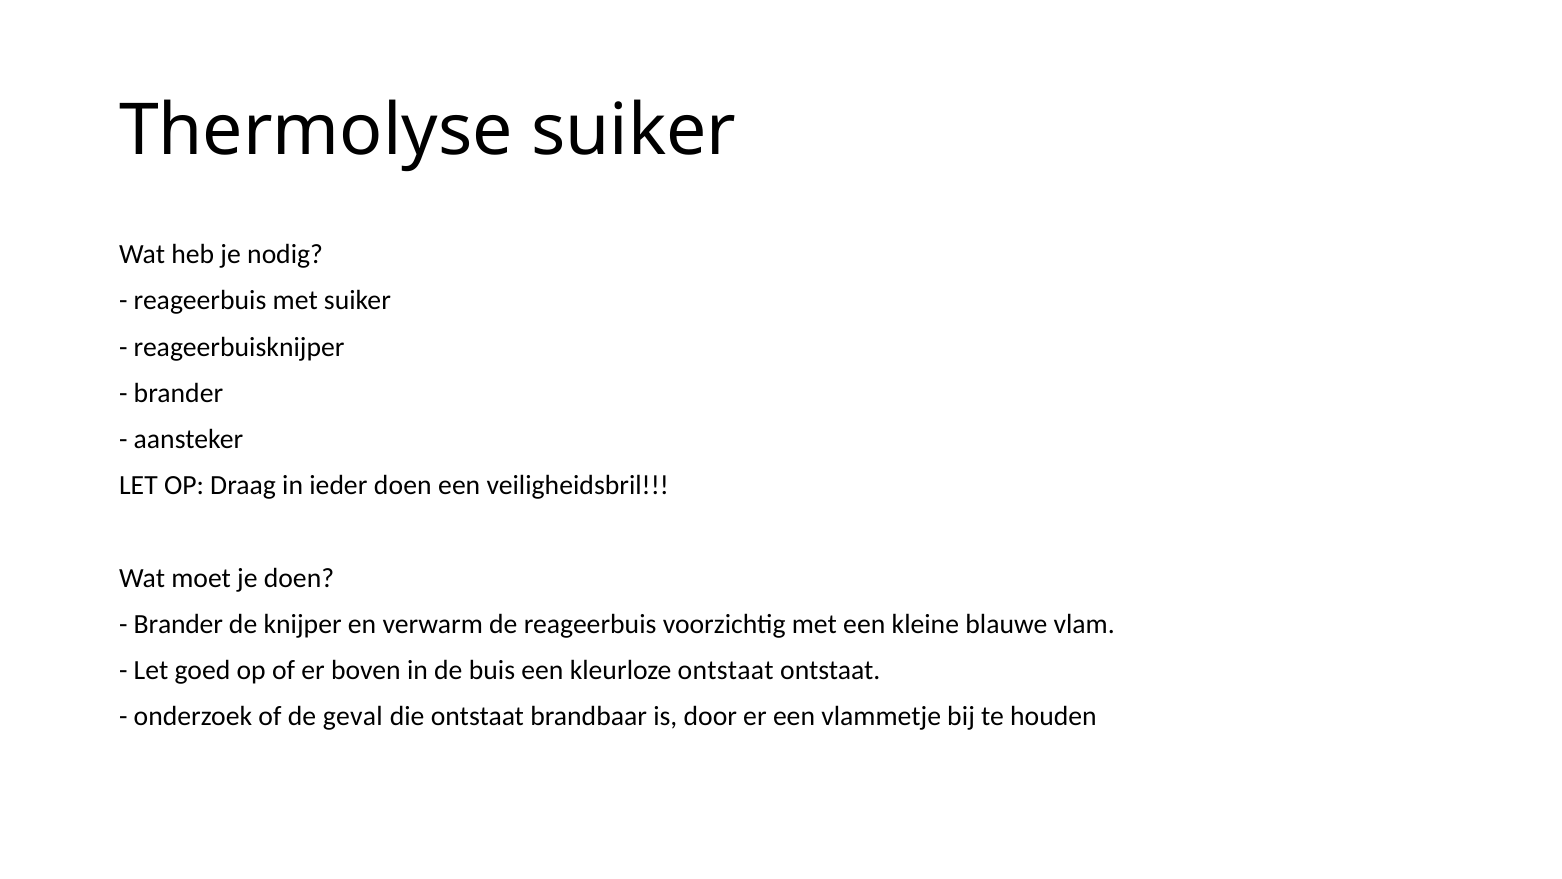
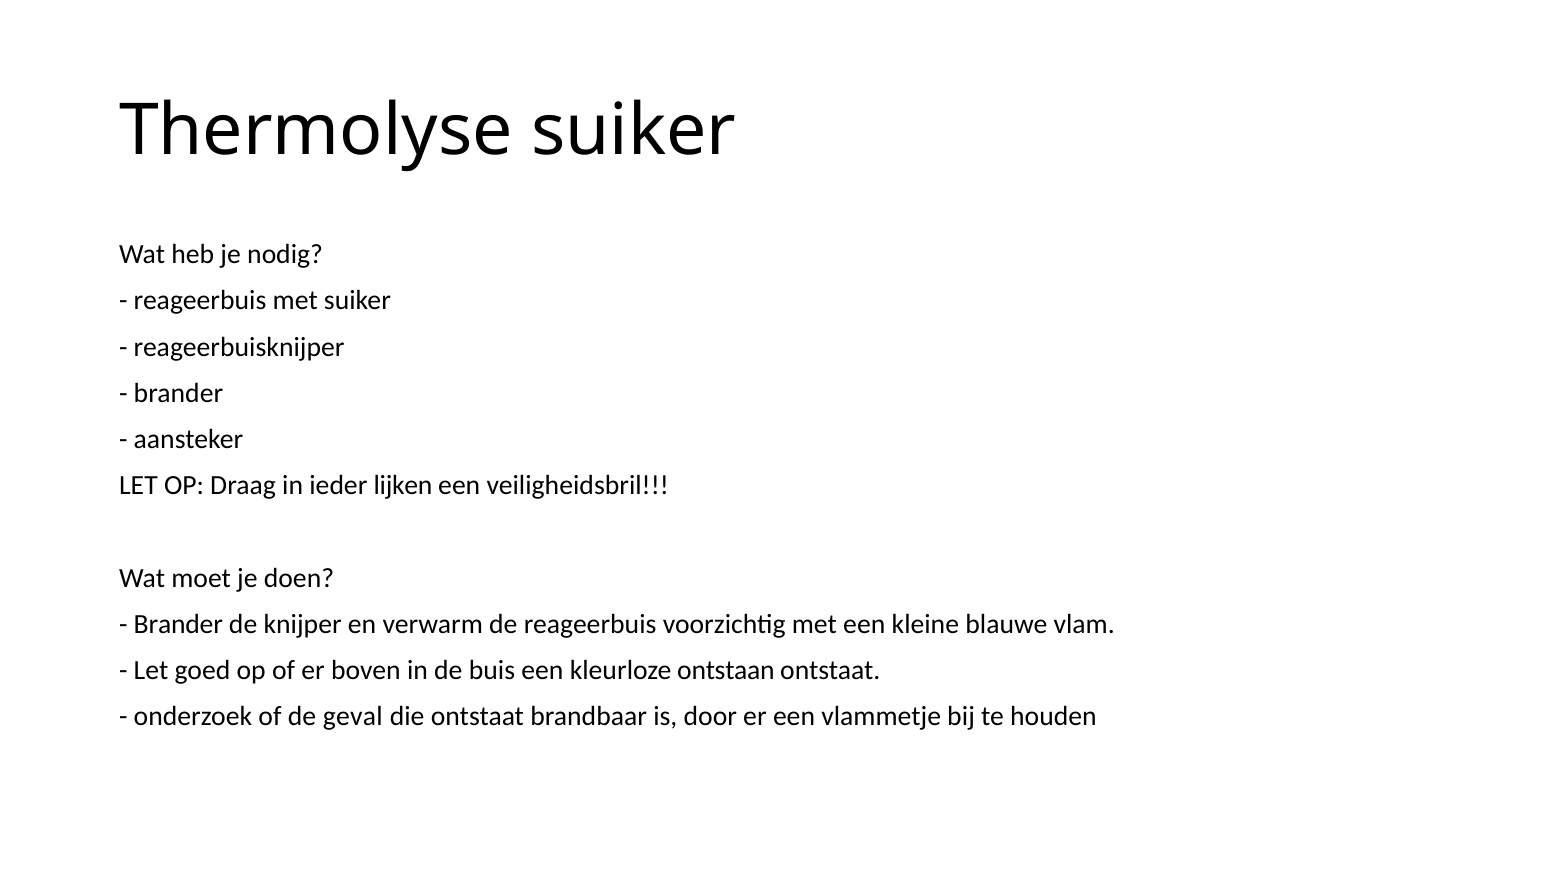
ieder doen: doen -> lijken
kleurloze ontstaat: ontstaat -> ontstaan
